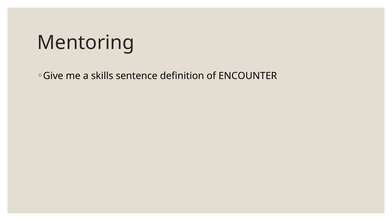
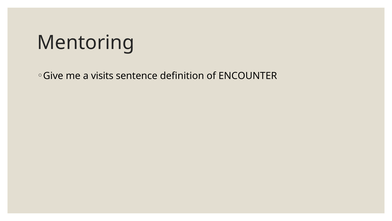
skills: skills -> visits
